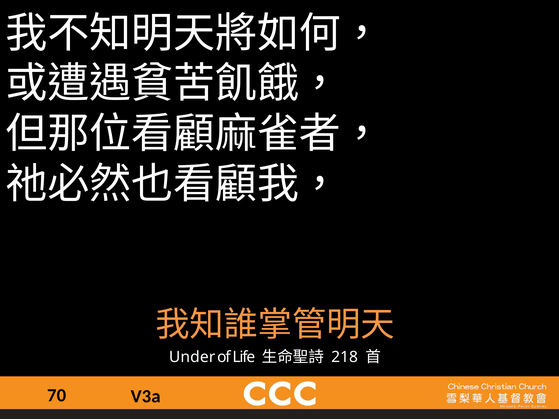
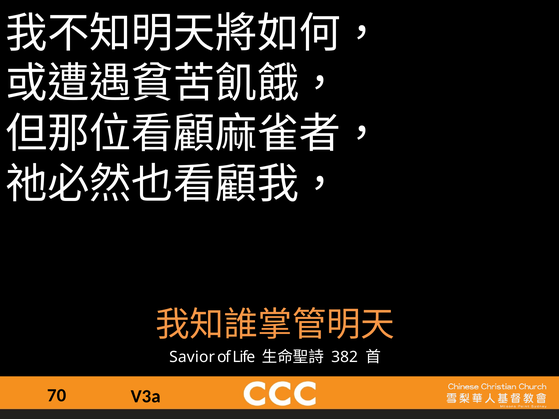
Under: Under -> Savior
218: 218 -> 382
